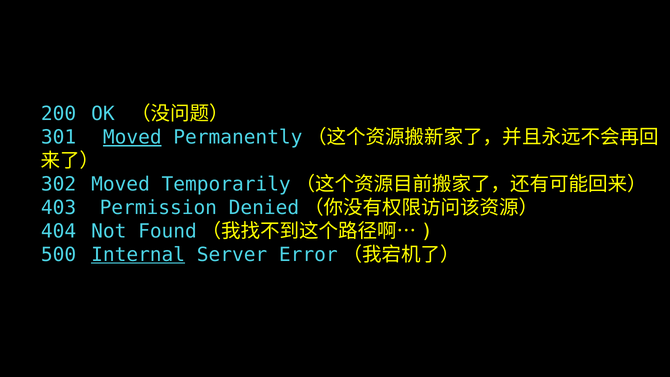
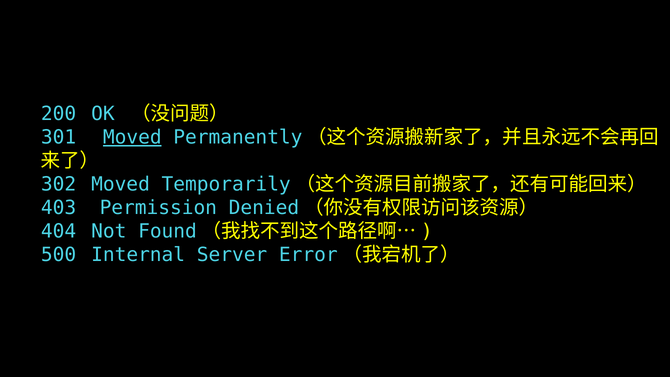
Internal underline: present -> none
